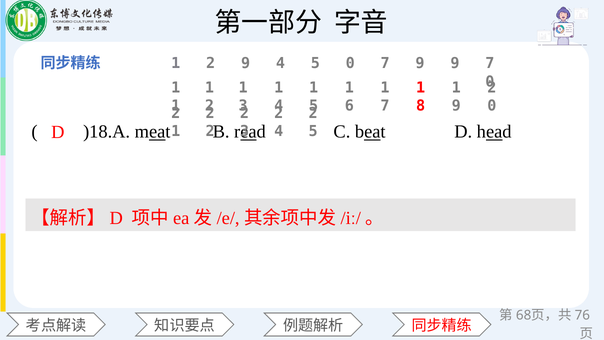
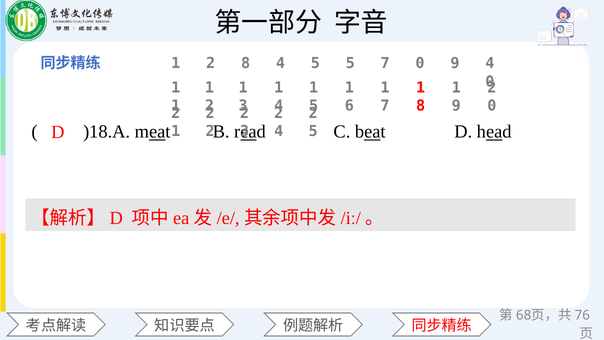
2 9: 9 -> 8
5 0: 0 -> 5
7 9: 9 -> 0
9 7: 7 -> 4
